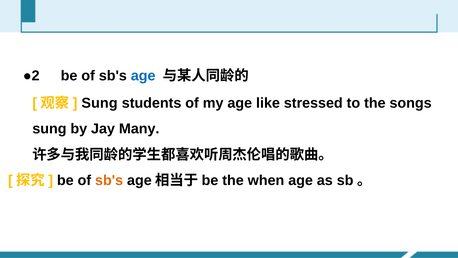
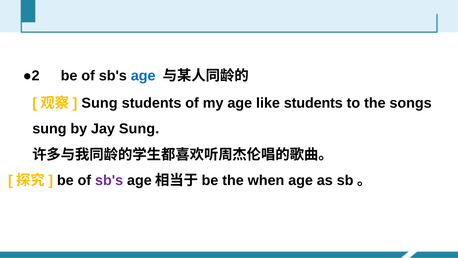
like stressed: stressed -> students
Jay Many: Many -> Sung
sb's at (109, 180) colour: orange -> purple
